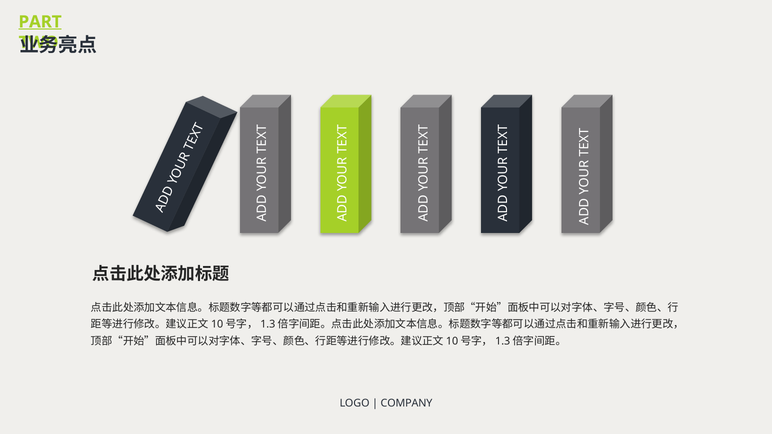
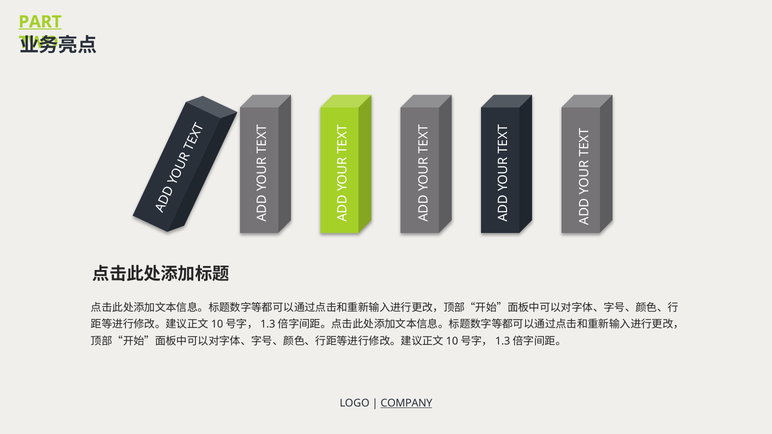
COMPANY underline: none -> present
